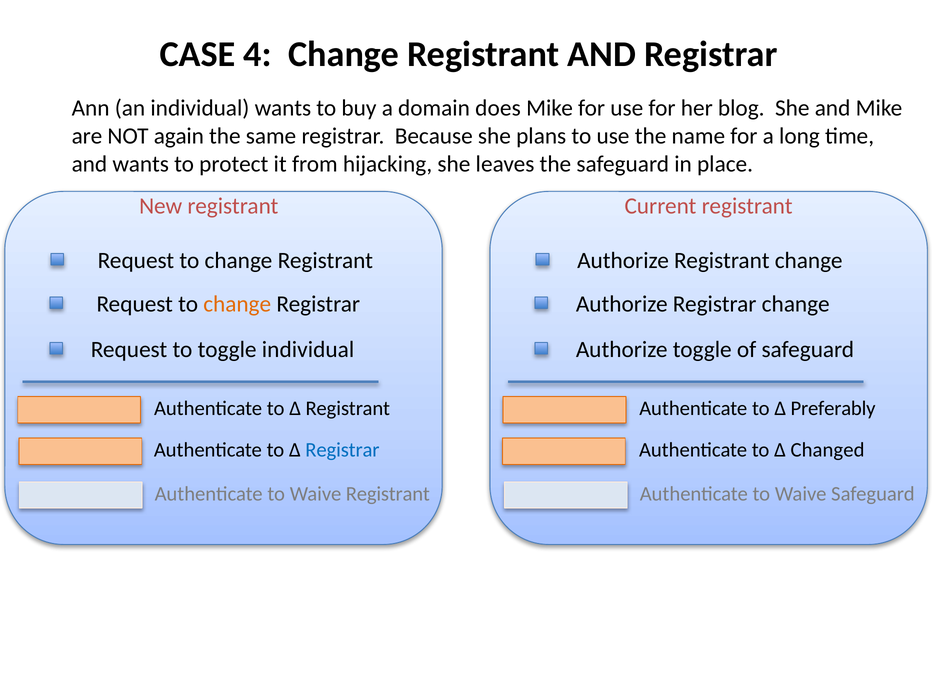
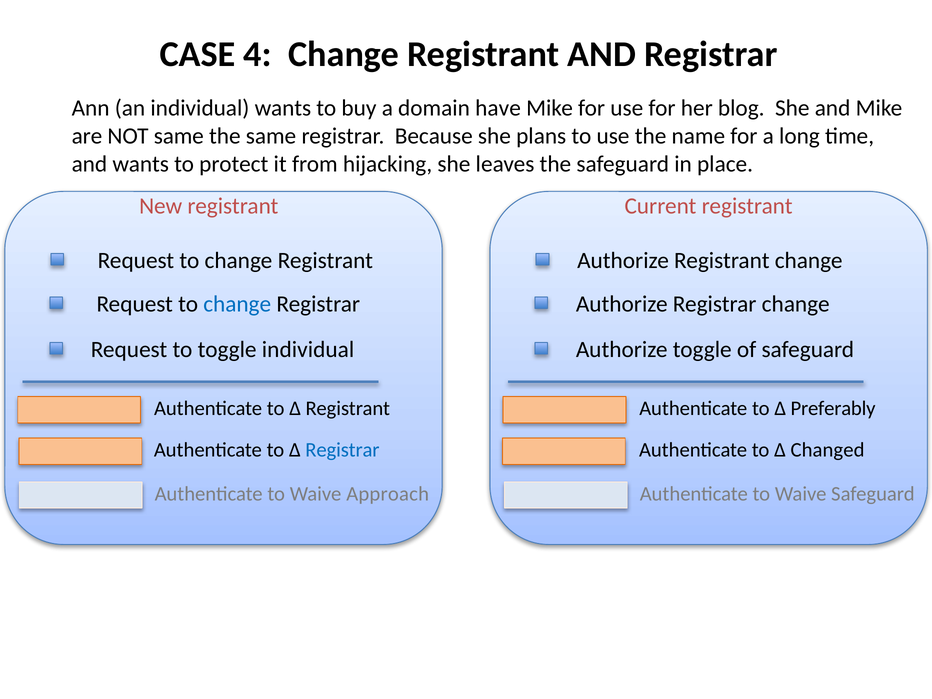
does: does -> have
NOT again: again -> same
change at (237, 304) colour: orange -> blue
Waive Registrant: Registrant -> Approach
